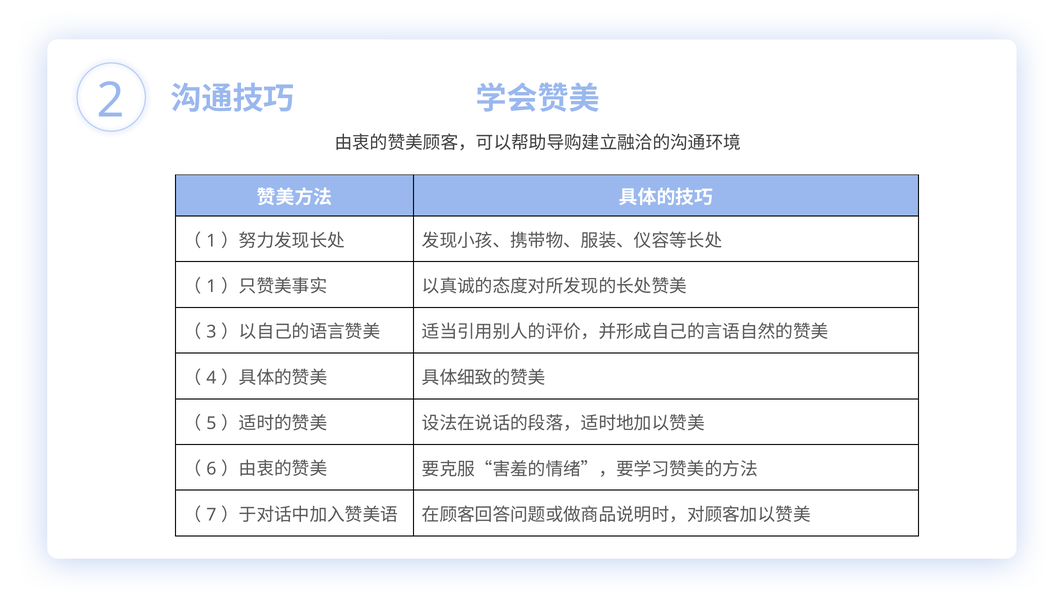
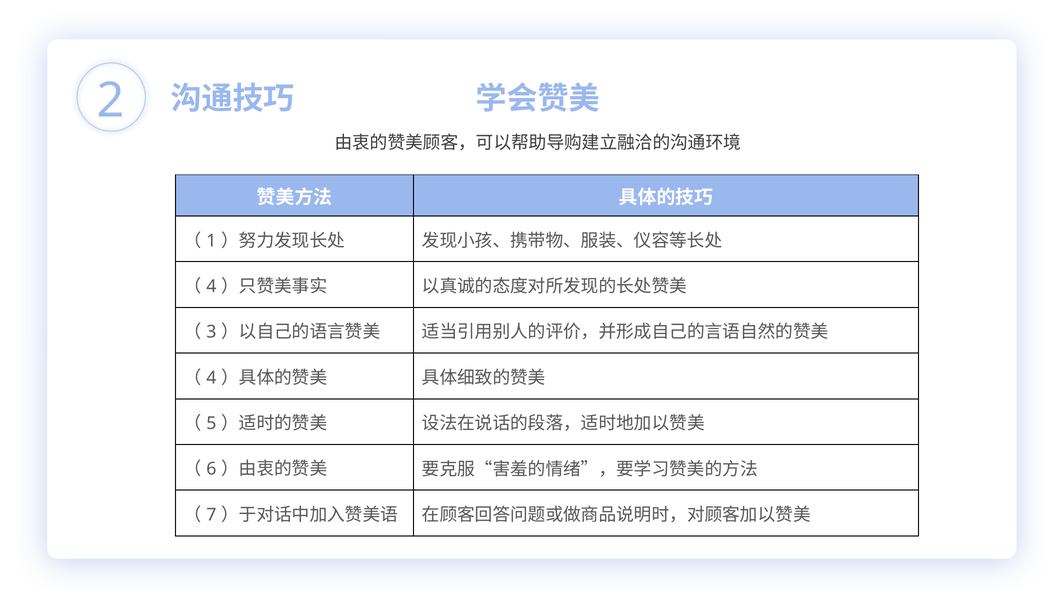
1 at (211, 286): 1 -> 4
